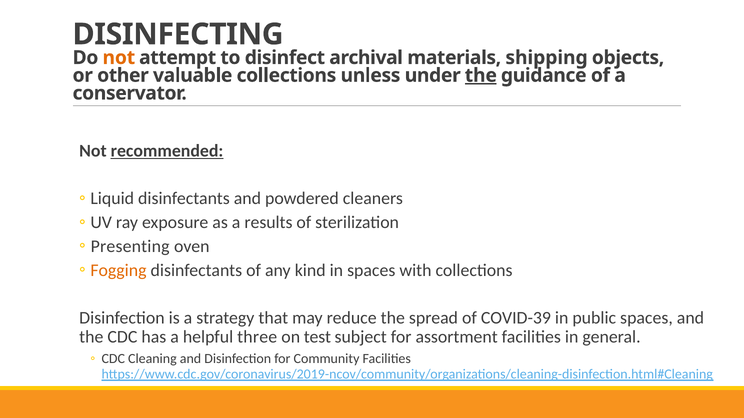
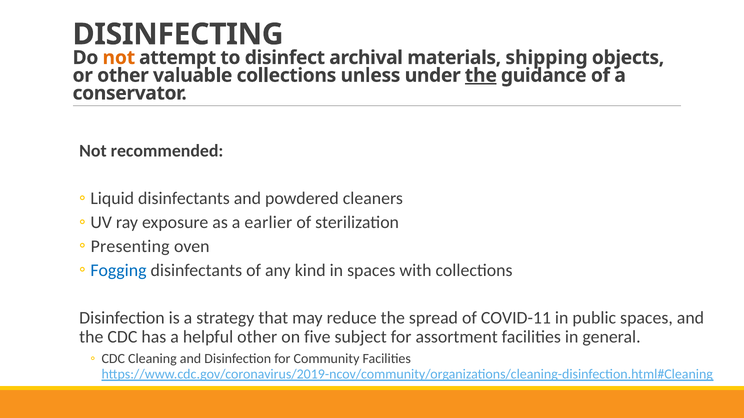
recommended underline: present -> none
results: results -> earlier
Fogging colour: orange -> blue
COVID-39: COVID-39 -> COVID-11
helpful three: three -> other
test: test -> five
